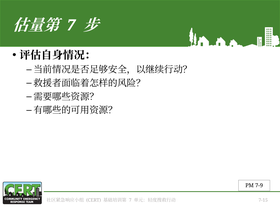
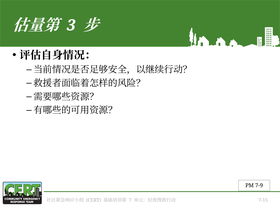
7 at (71, 25): 7 -> 3
